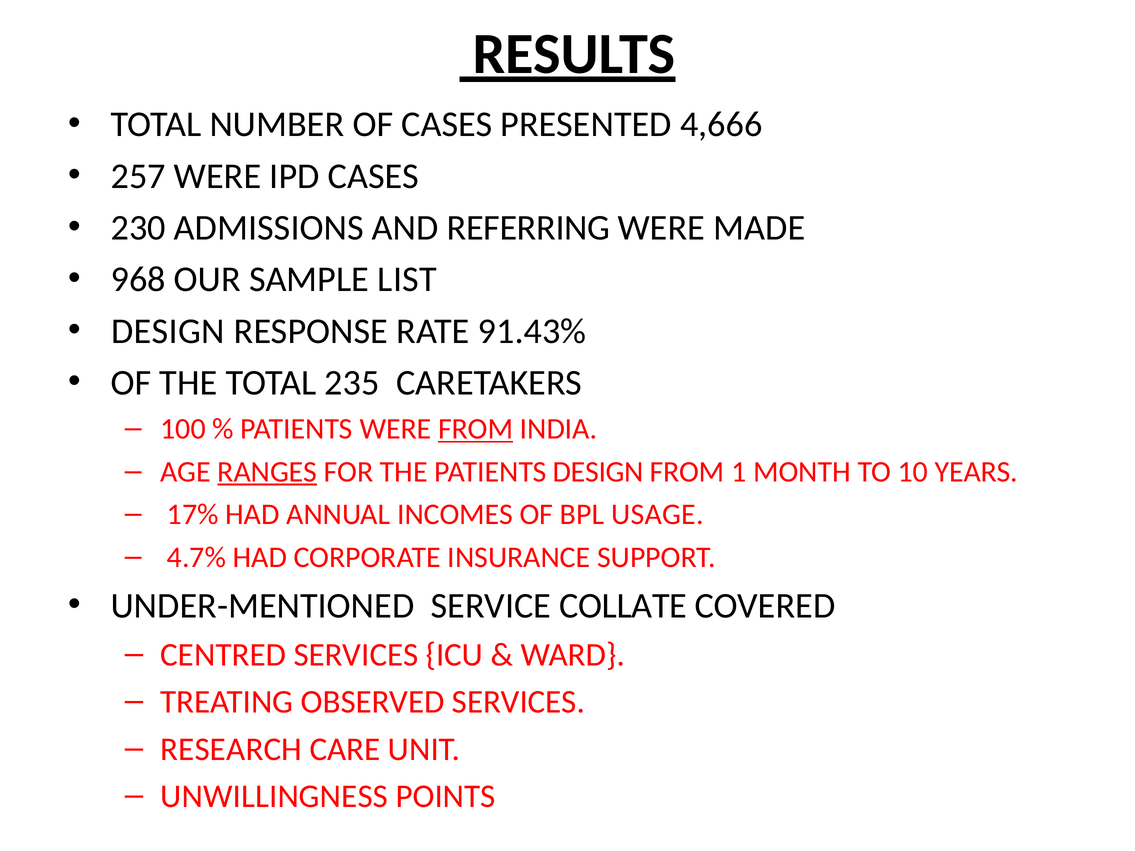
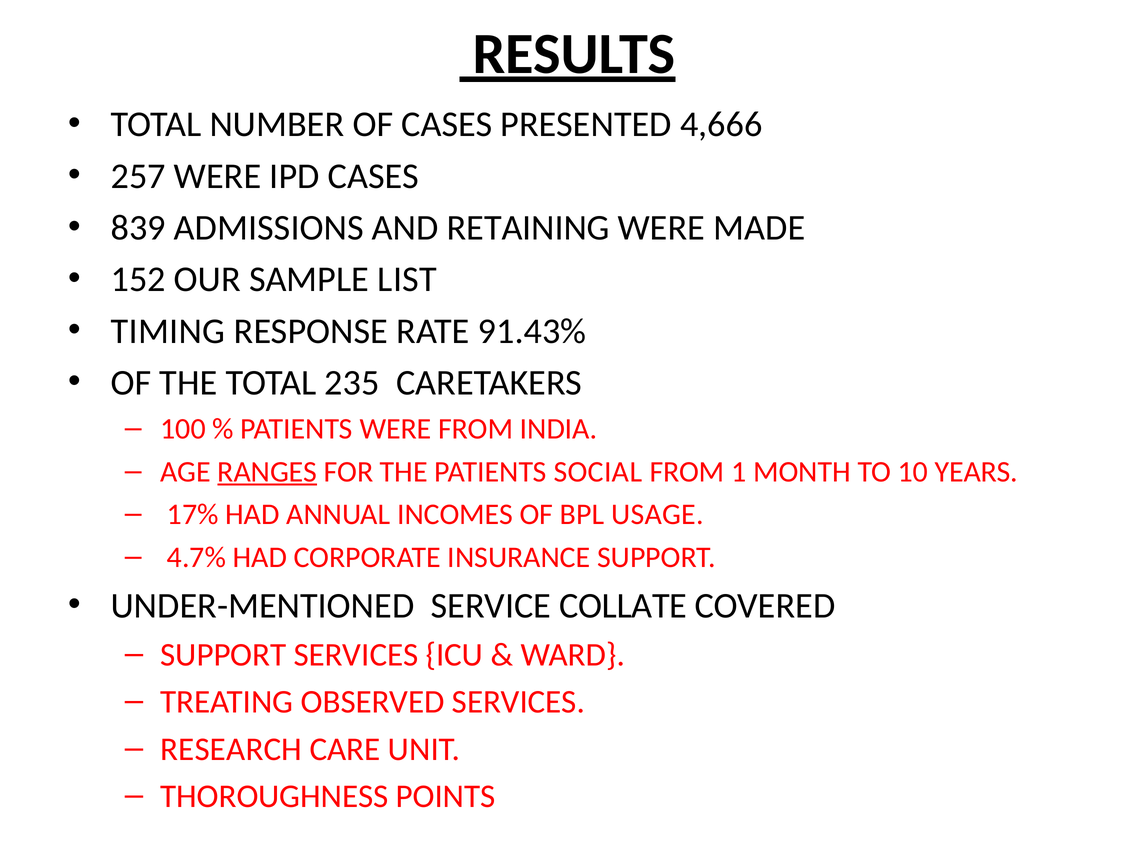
230: 230 -> 839
REFERRING: REFERRING -> RETAINING
968: 968 -> 152
DESIGN at (168, 331): DESIGN -> TIMING
FROM at (476, 429) underline: present -> none
PATIENTS DESIGN: DESIGN -> SOCIAL
CENTRED at (223, 655): CENTRED -> SUPPORT
UNWILLINGNESS: UNWILLINGNESS -> THOROUGHNESS
